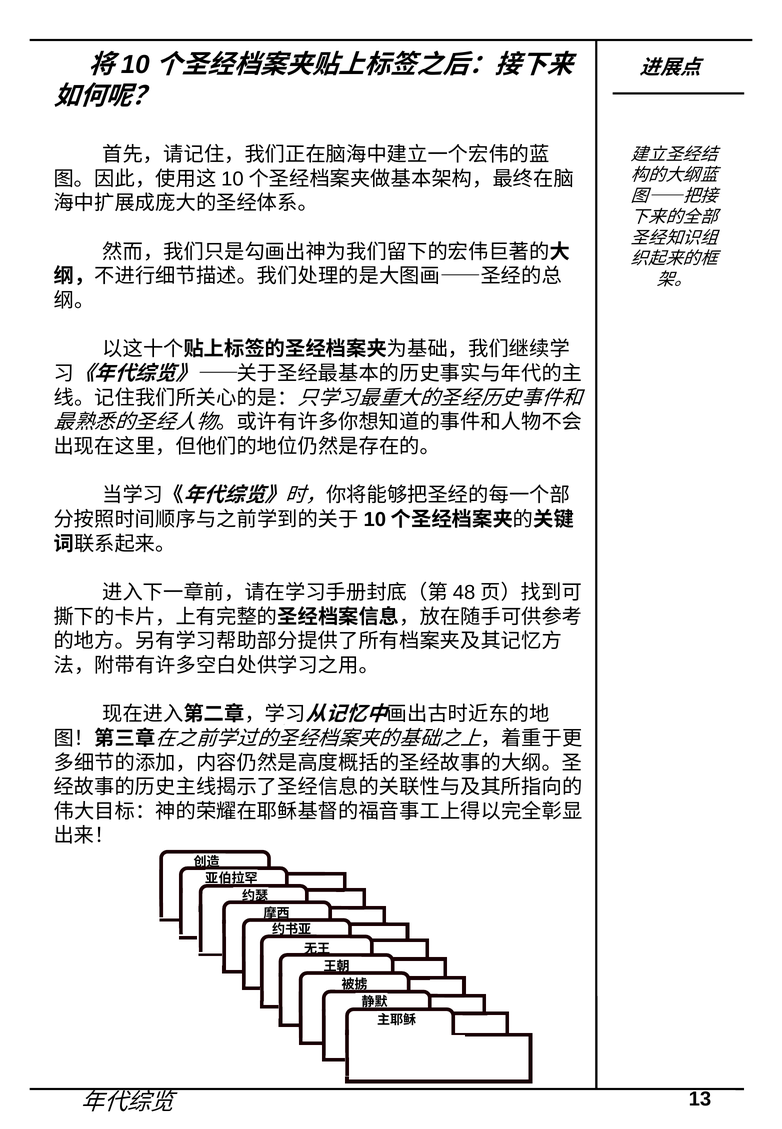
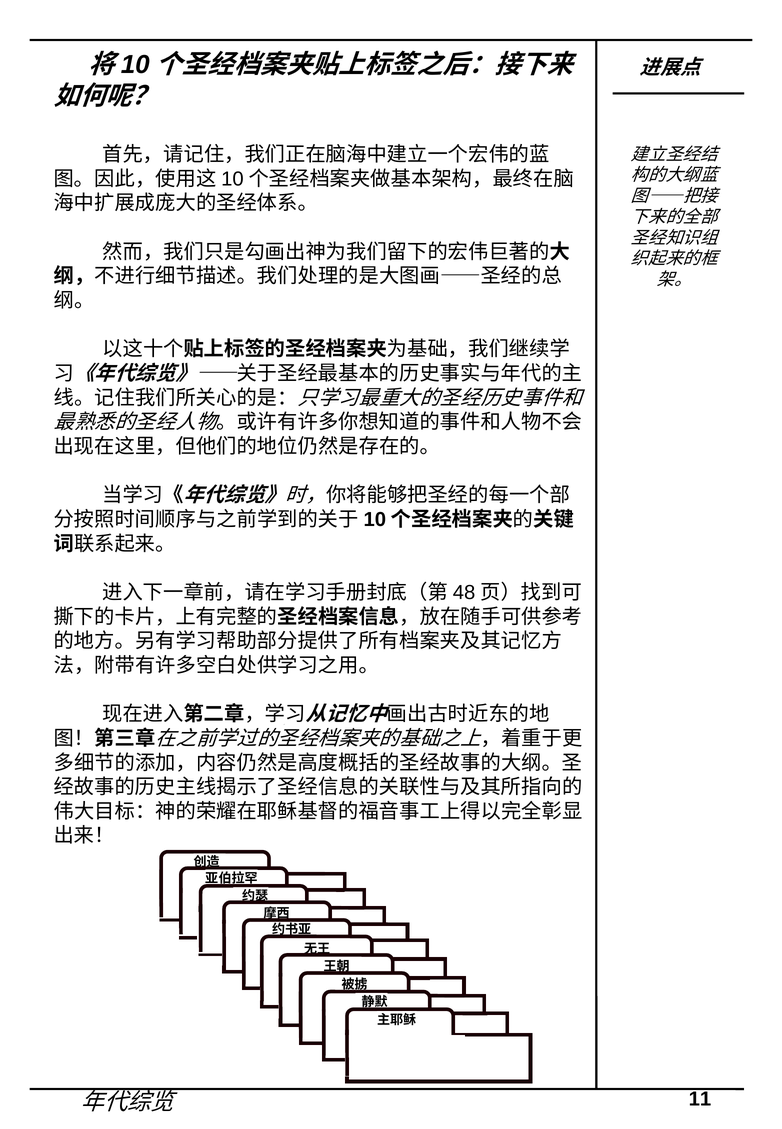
13: 13 -> 11
